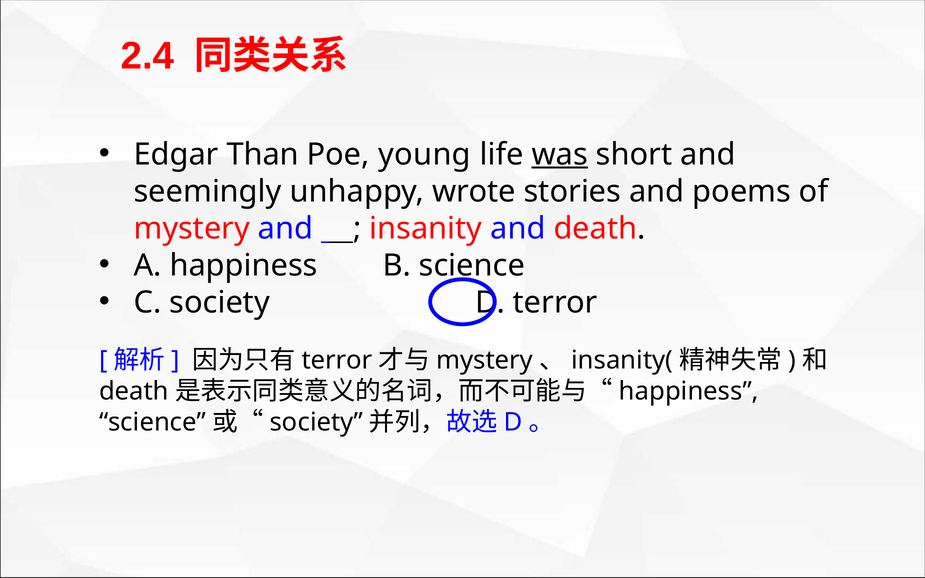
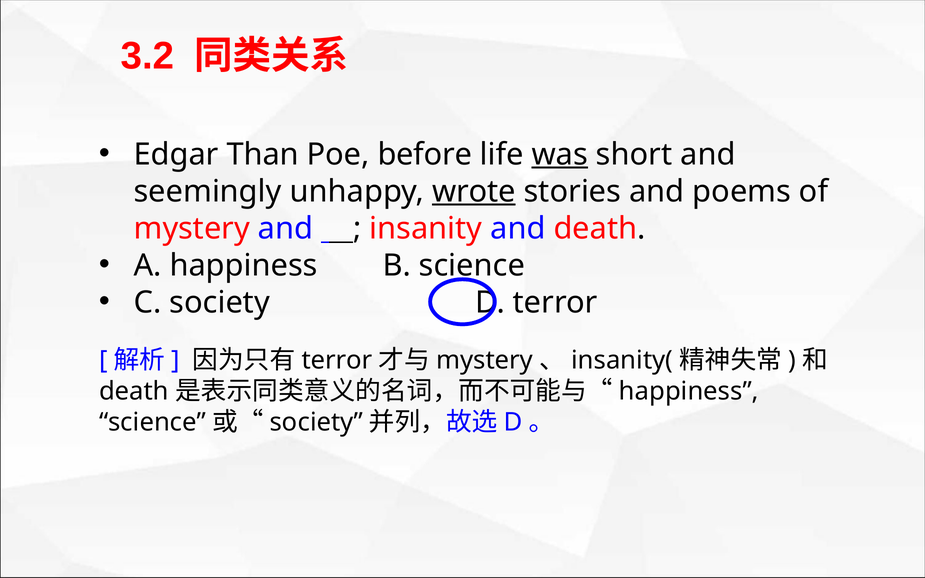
2.4: 2.4 -> 3.2
young: young -> before
wrote underline: none -> present
